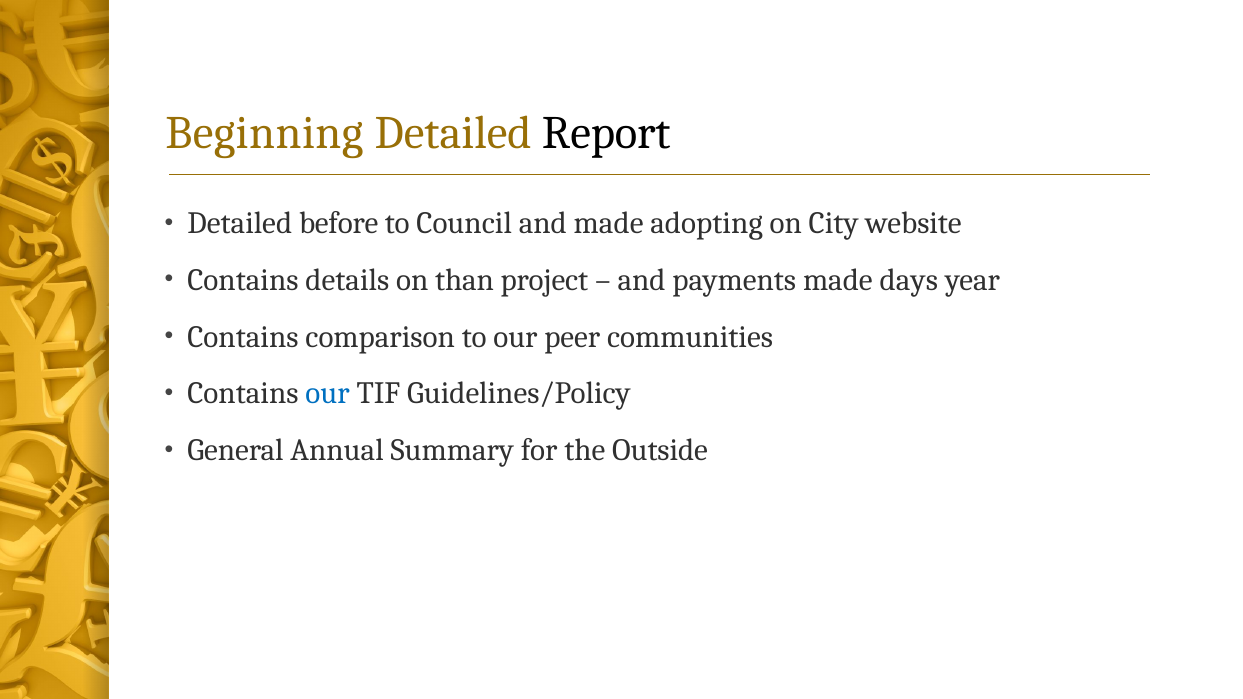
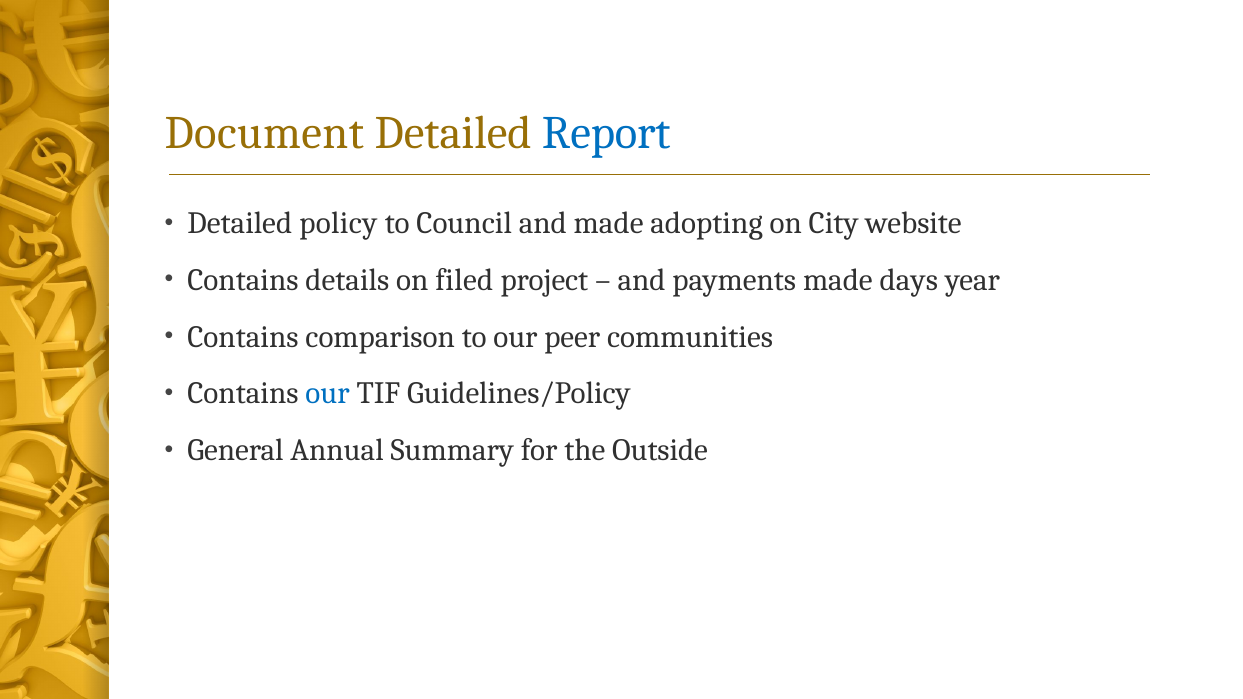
Beginning: Beginning -> Document
Report colour: black -> blue
before: before -> policy
than: than -> filed
